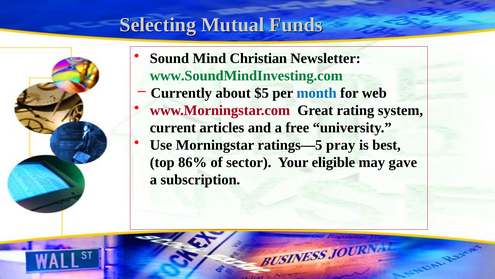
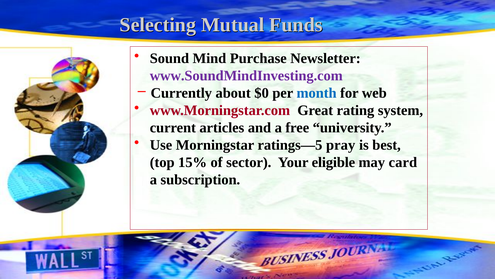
Christian: Christian -> Purchase
www.SoundMindInvesting.com colour: green -> purple
$5: $5 -> $0
86%: 86% -> 15%
gave: gave -> card
